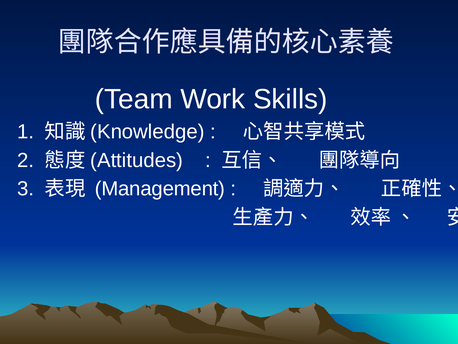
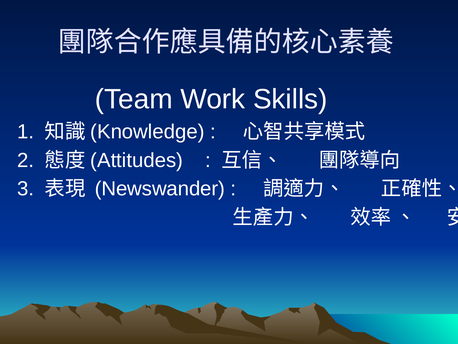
Management: Management -> Newswander
